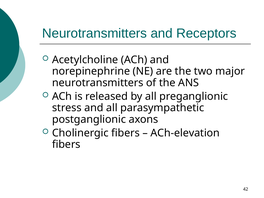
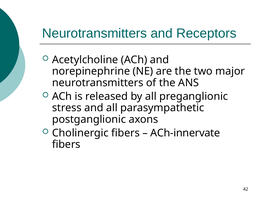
ACh-elevation: ACh-elevation -> ACh-innervate
